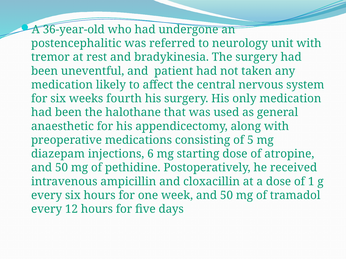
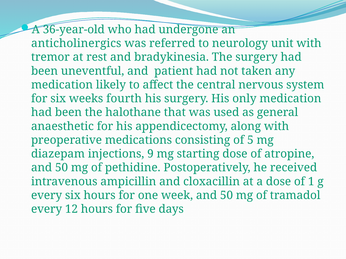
postencephalitic: postencephalitic -> anticholinergics
6: 6 -> 9
